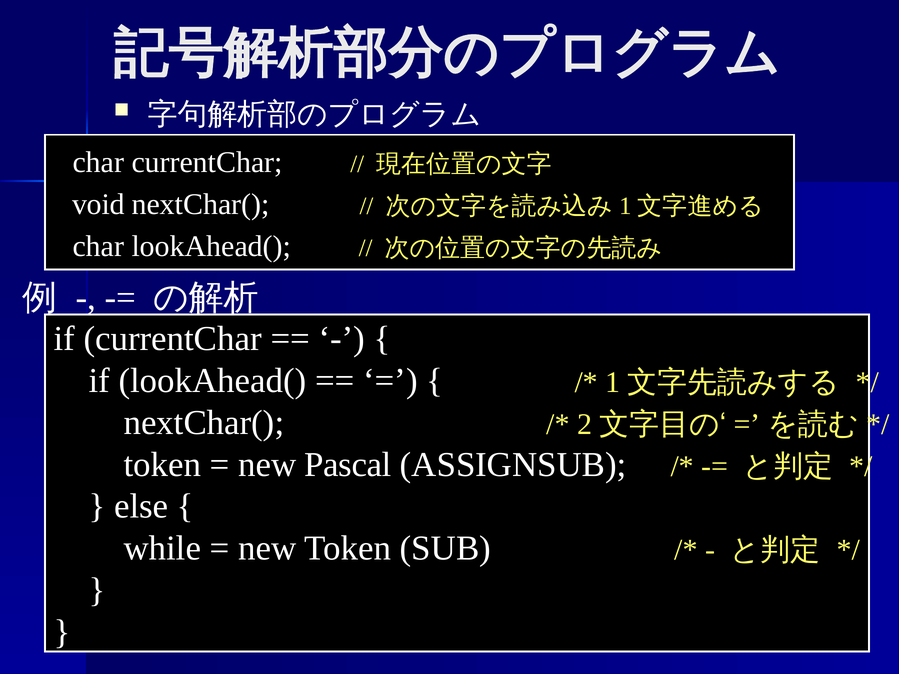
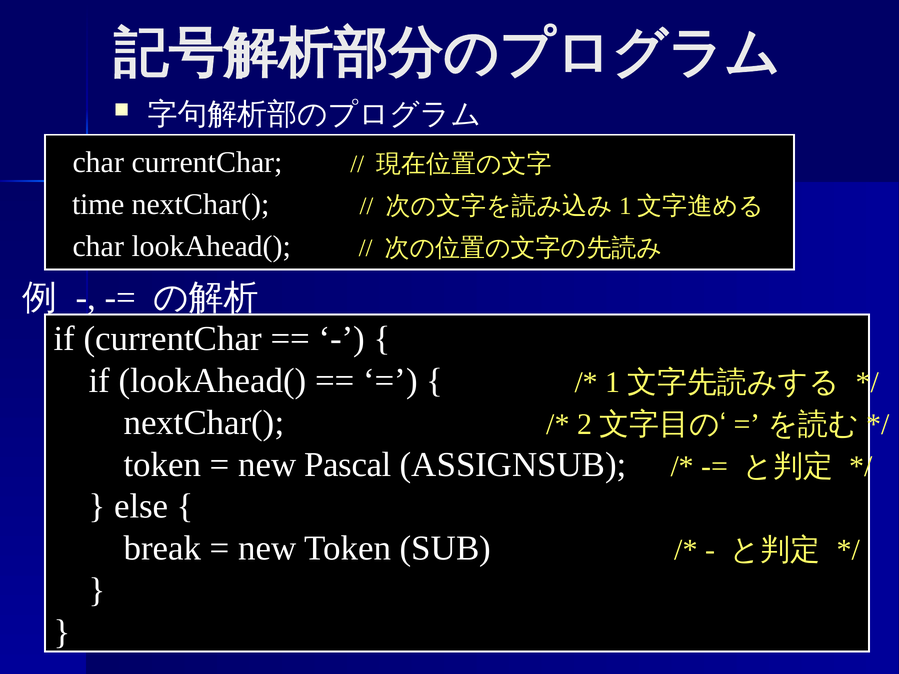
void: void -> time
while: while -> break
